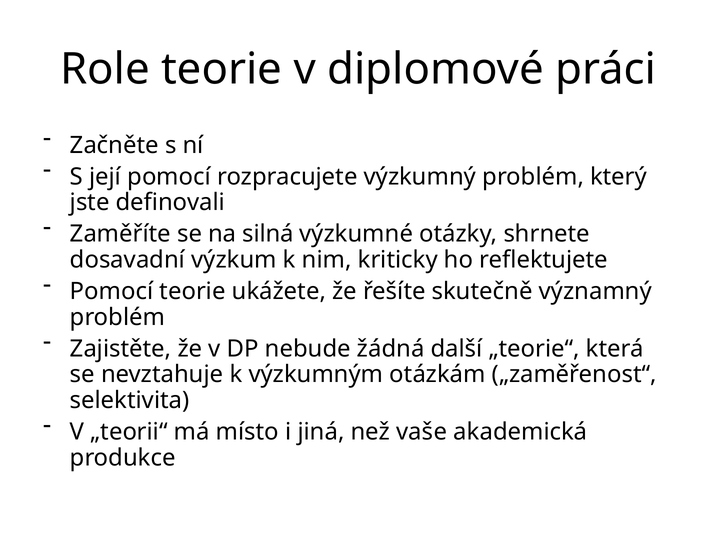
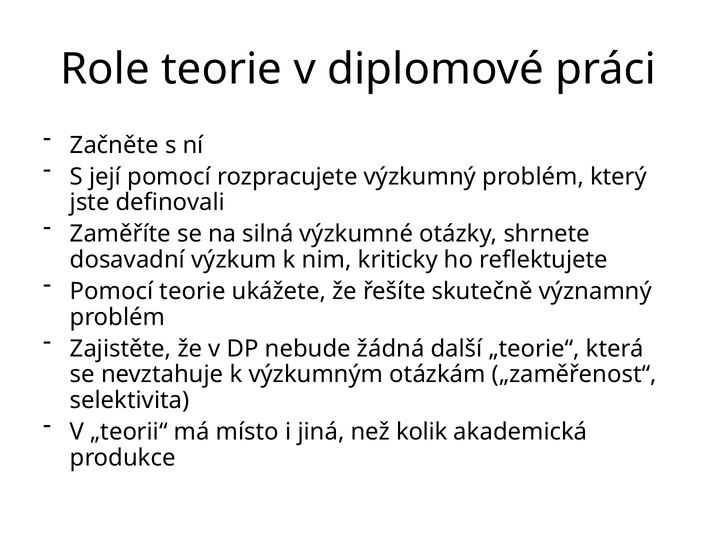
vaše: vaše -> kolik
